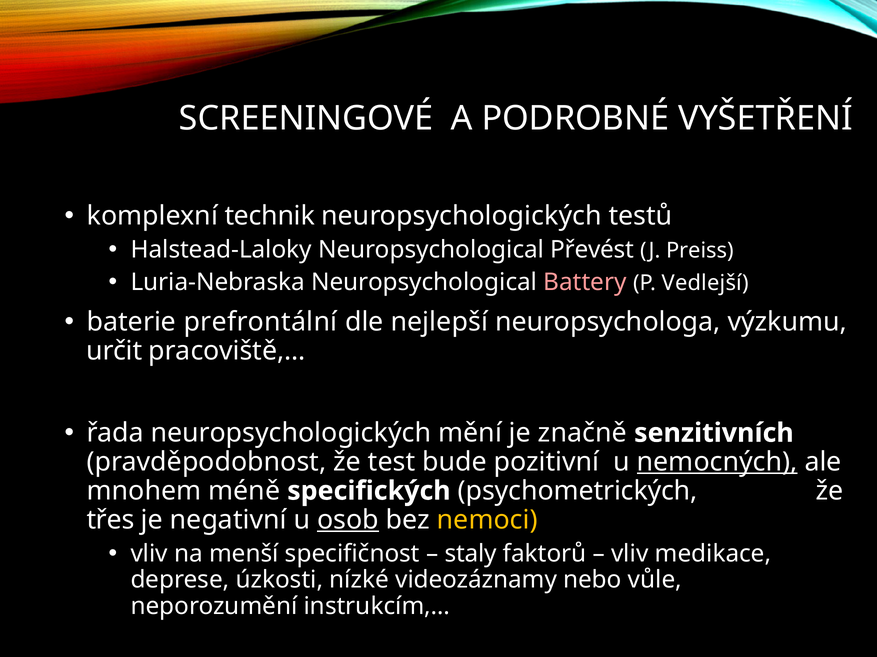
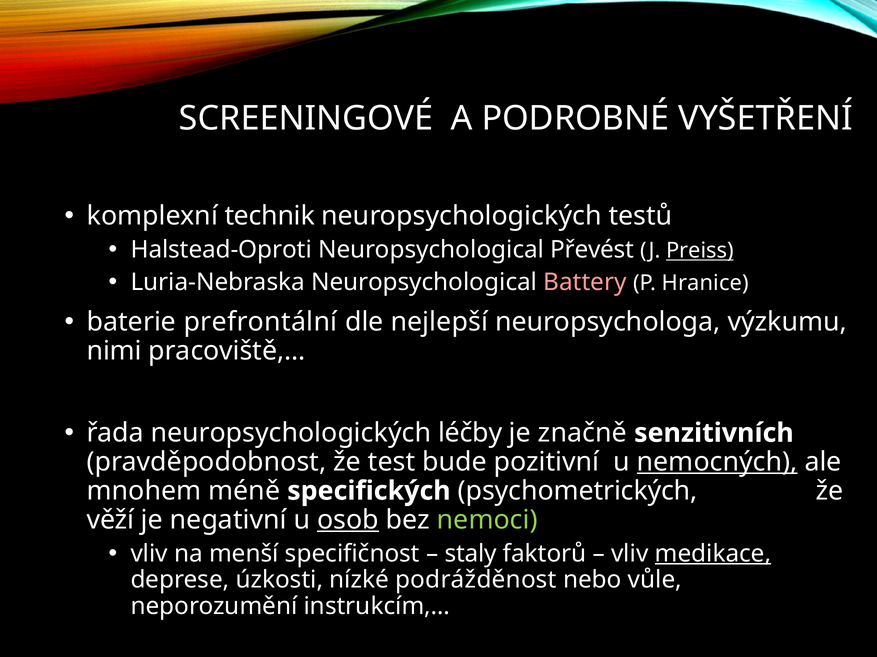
Halstead-Laloky: Halstead-Laloky -> Halstead-Oproti
Preiss underline: none -> present
Vedlejší: Vedlejší -> Hranice
určit: určit -> nimi
mění: mění -> léčby
třes: třes -> věží
nemoci colour: yellow -> light green
medikace underline: none -> present
videozáznamy: videozáznamy -> podrážděnost
